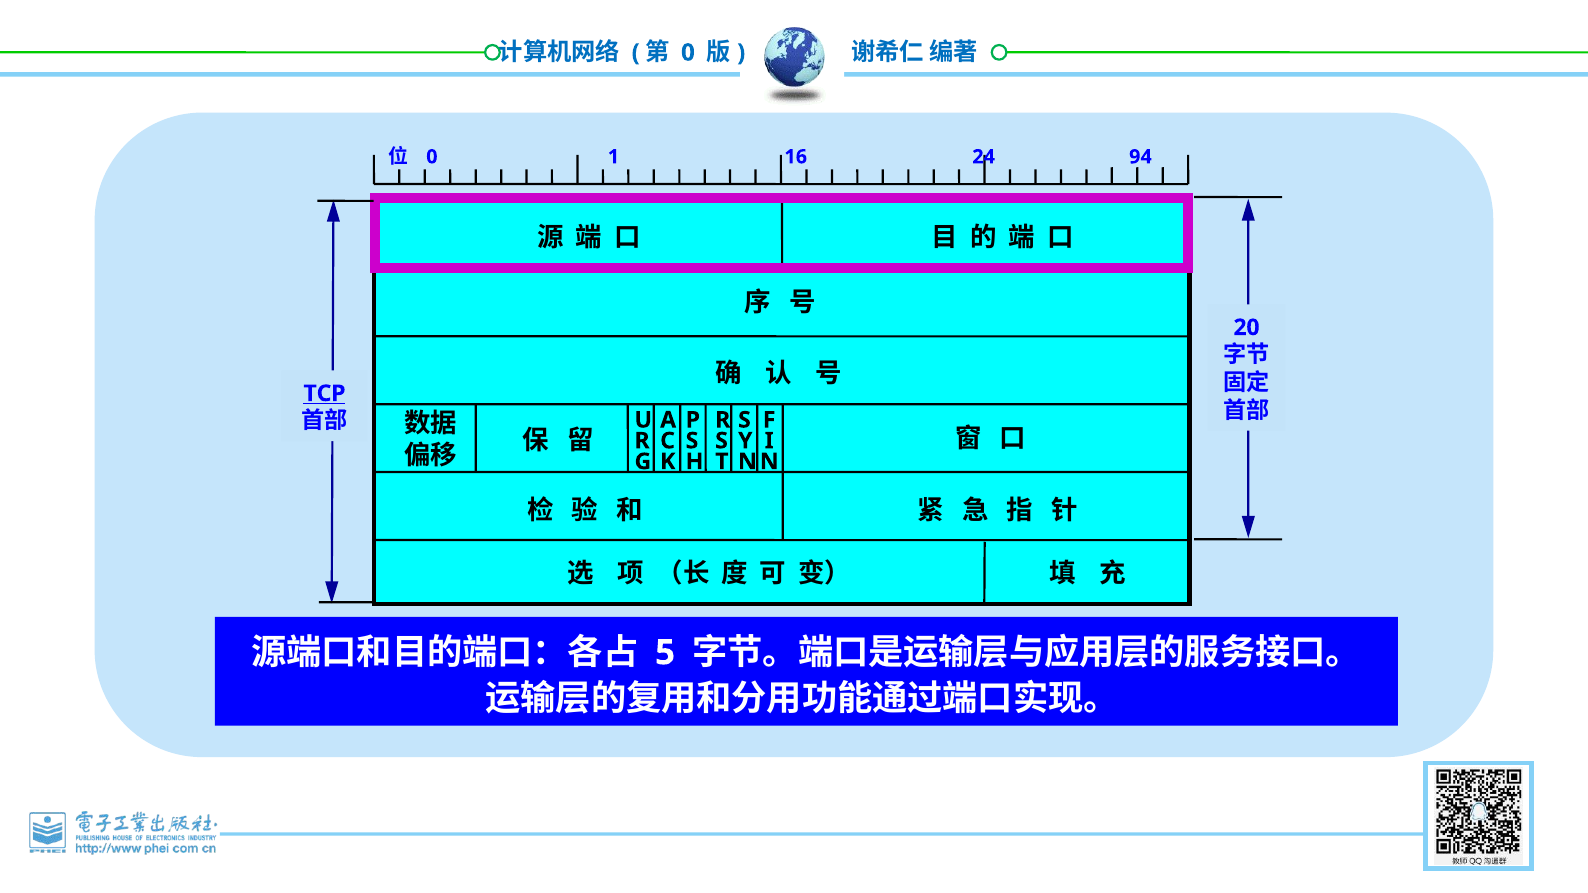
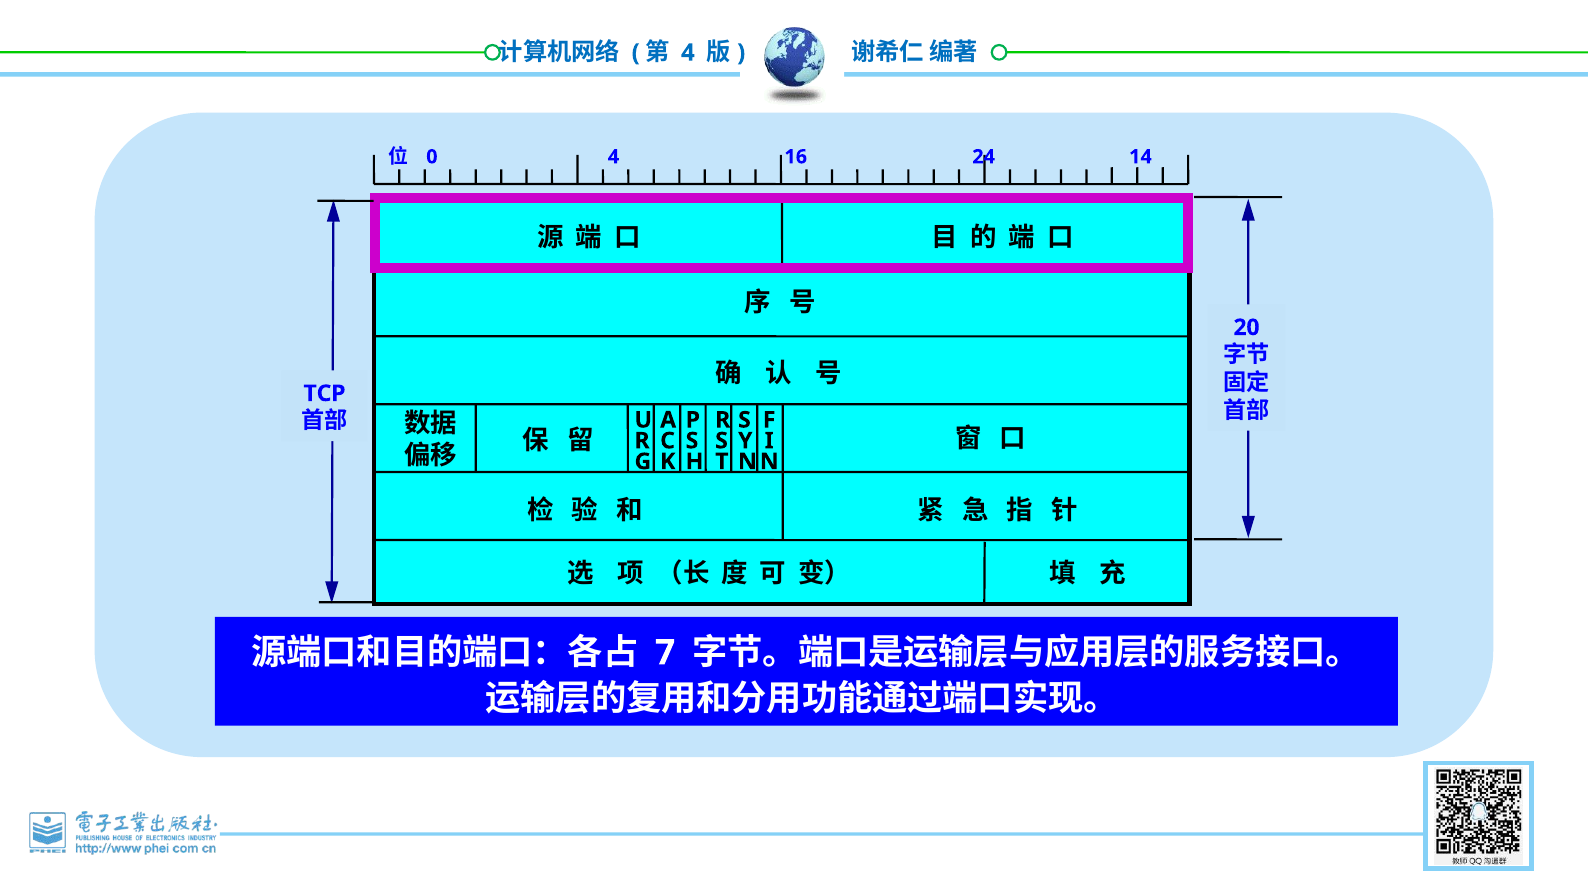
0 at (688, 53): 0 -> 4
0 1: 1 -> 4
94: 94 -> 14
TCP underline: present -> none
5: 5 -> 7
